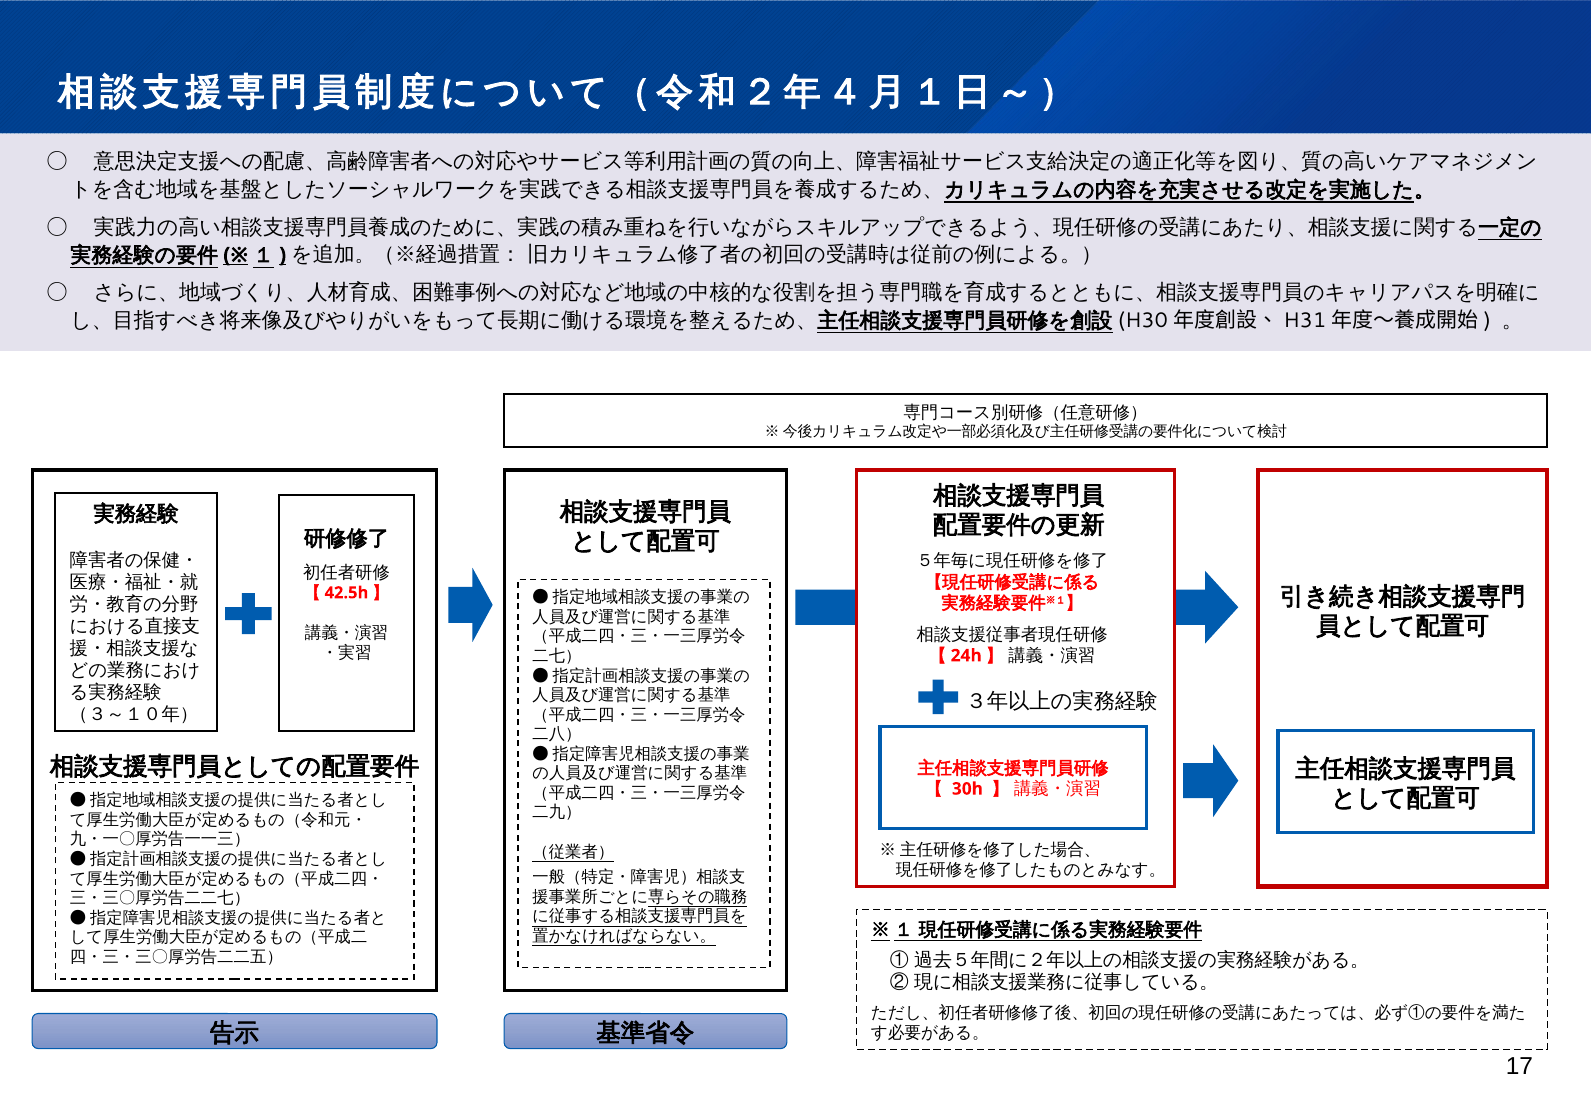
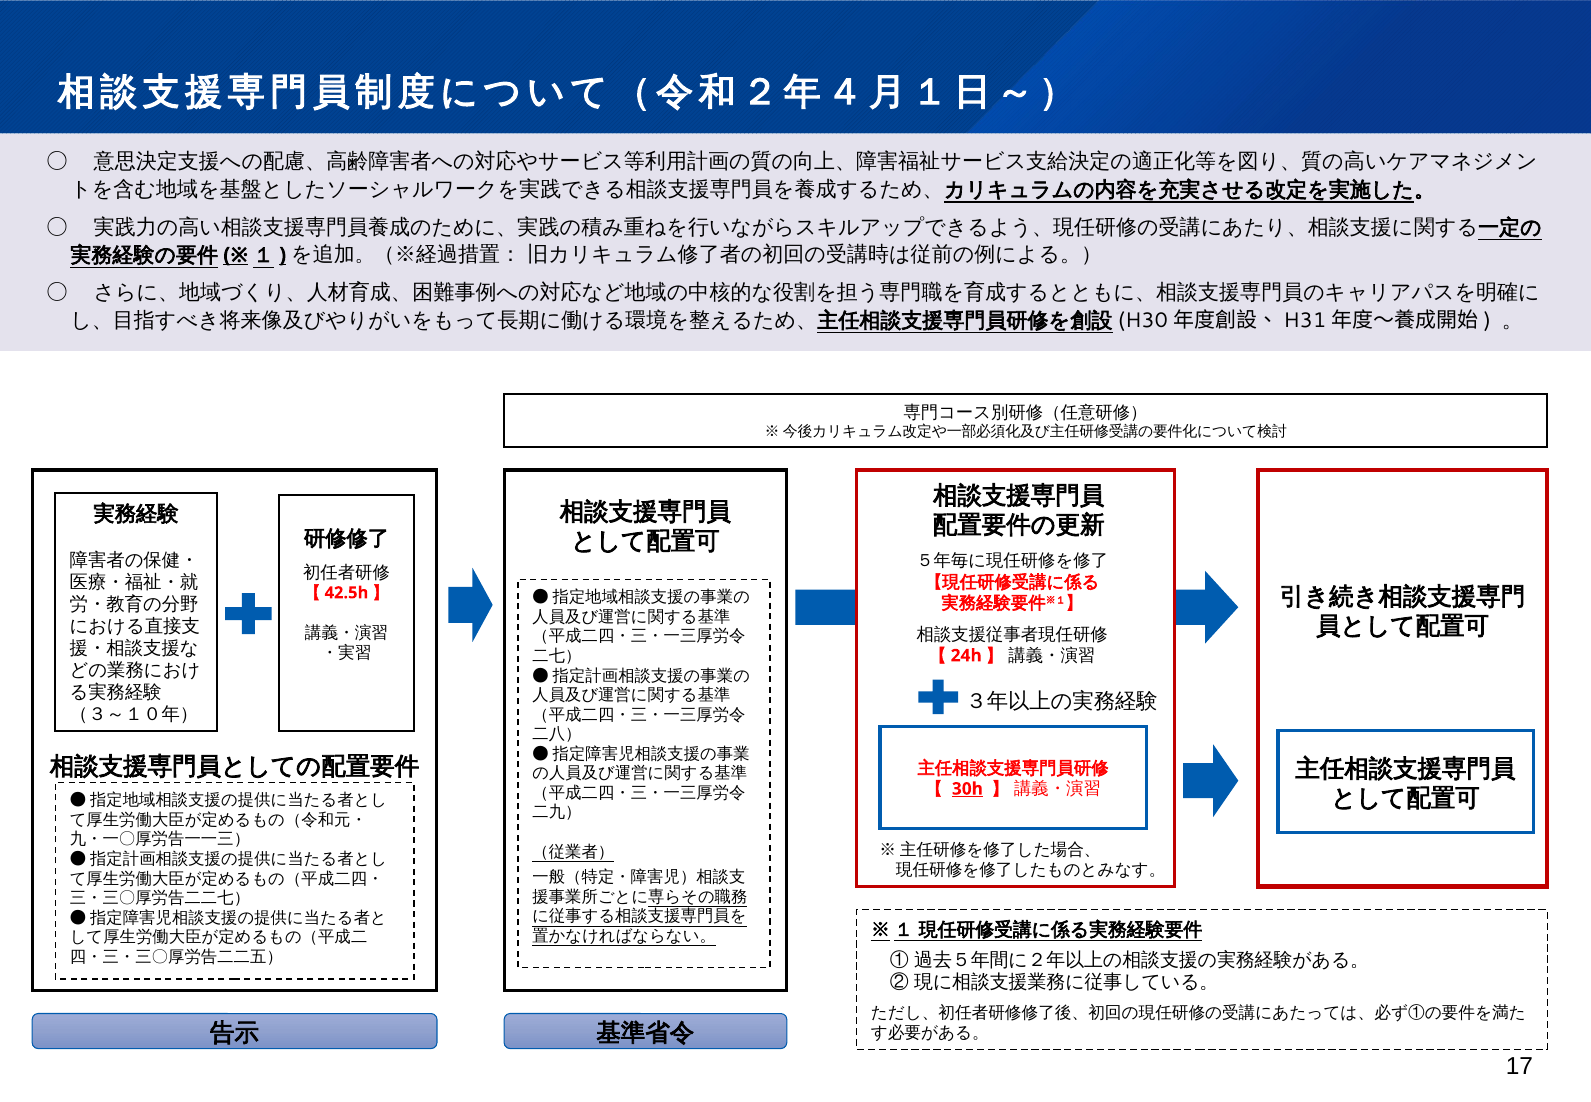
30h underline: none -> present
